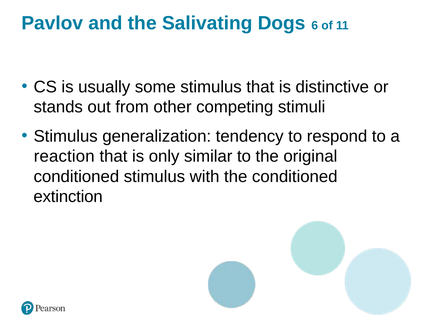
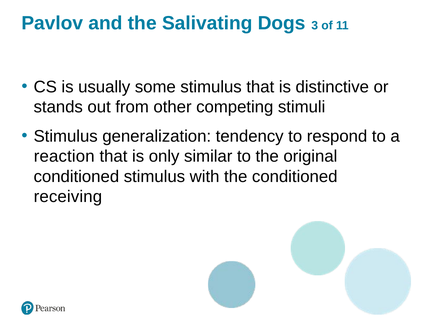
6: 6 -> 3
extinction: extinction -> receiving
